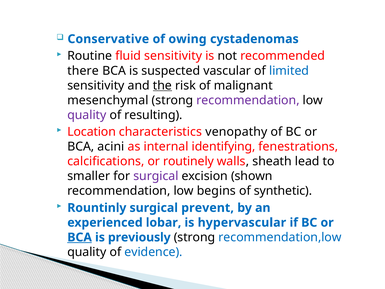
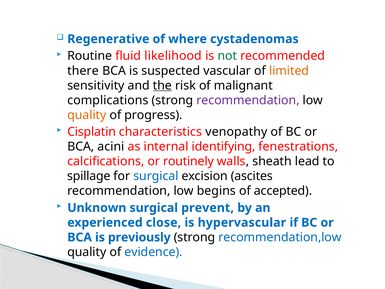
Conservative: Conservative -> Regenerative
owing: owing -> where
fluid sensitivity: sensitivity -> likelihood
not colour: black -> green
limited colour: blue -> orange
mesenchymal: mesenchymal -> complications
quality at (87, 115) colour: purple -> orange
resulting: resulting -> progress
Location: Location -> Cisplatin
smaller: smaller -> spillage
surgical at (156, 176) colour: purple -> blue
shown: shown -> ascites
synthetic: synthetic -> accepted
Rountinly: Rountinly -> Unknown
lobar: lobar -> close
BCA at (80, 237) underline: present -> none
